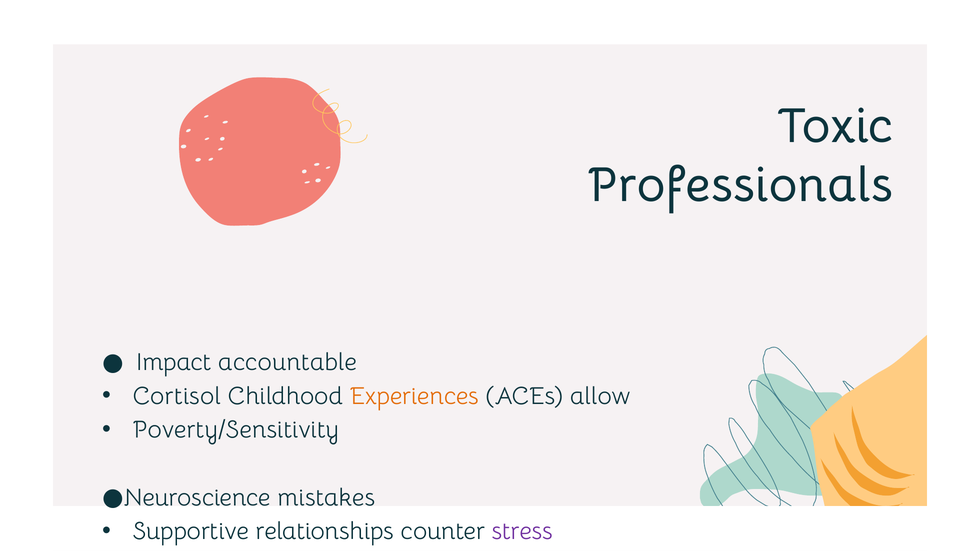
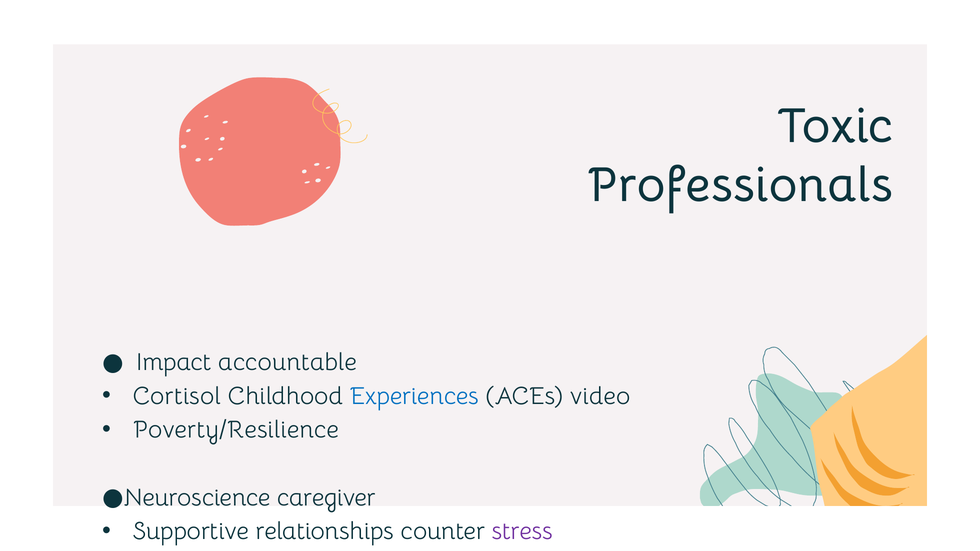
Experiences colour: orange -> blue
allow: allow -> video
Poverty/Sensitivity: Poverty/Sensitivity -> Poverty/Resilience
mistakes: mistakes -> caregiver
